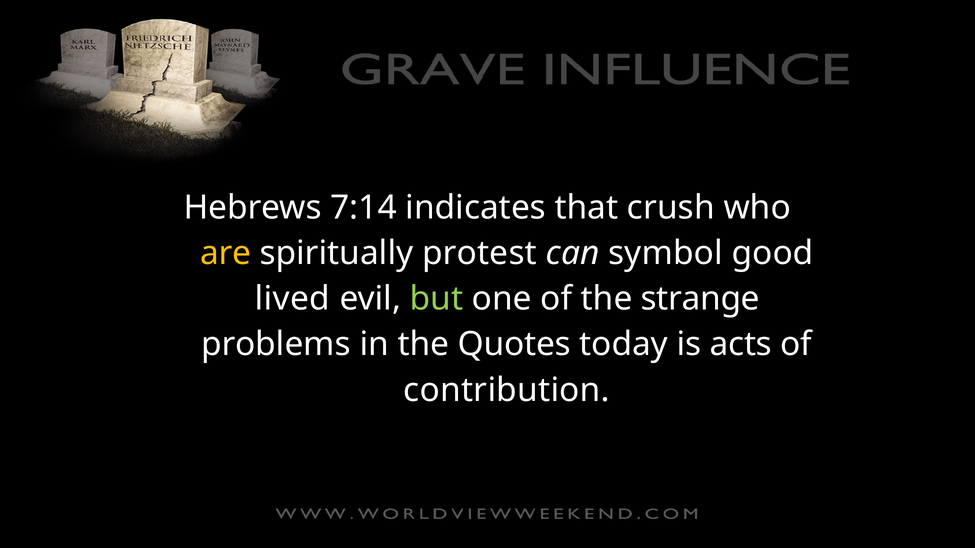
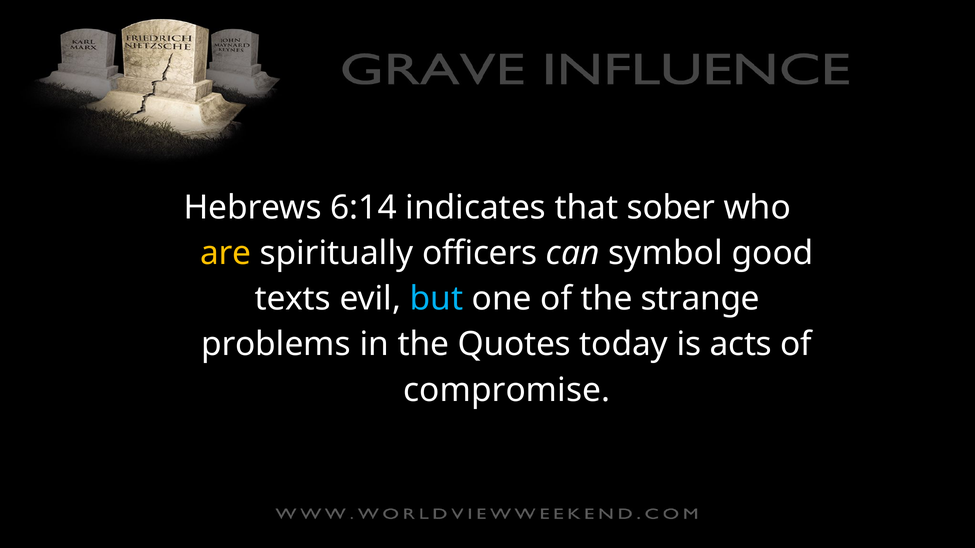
7:14: 7:14 -> 6:14
crush: crush -> sober
protest: protest -> officers
lived: lived -> texts
but colour: light green -> light blue
contribution: contribution -> compromise
